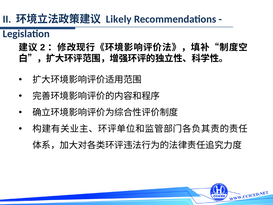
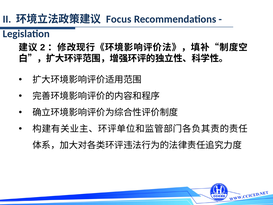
Likely: Likely -> Focus
